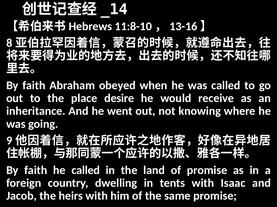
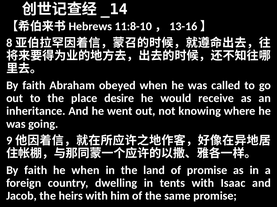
he called: called -> when
